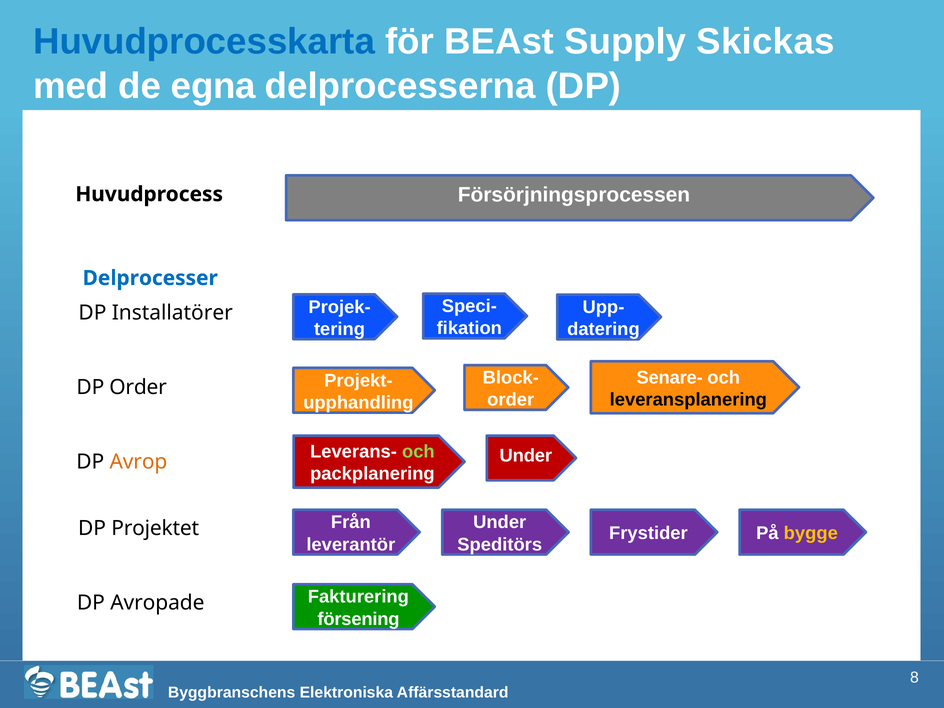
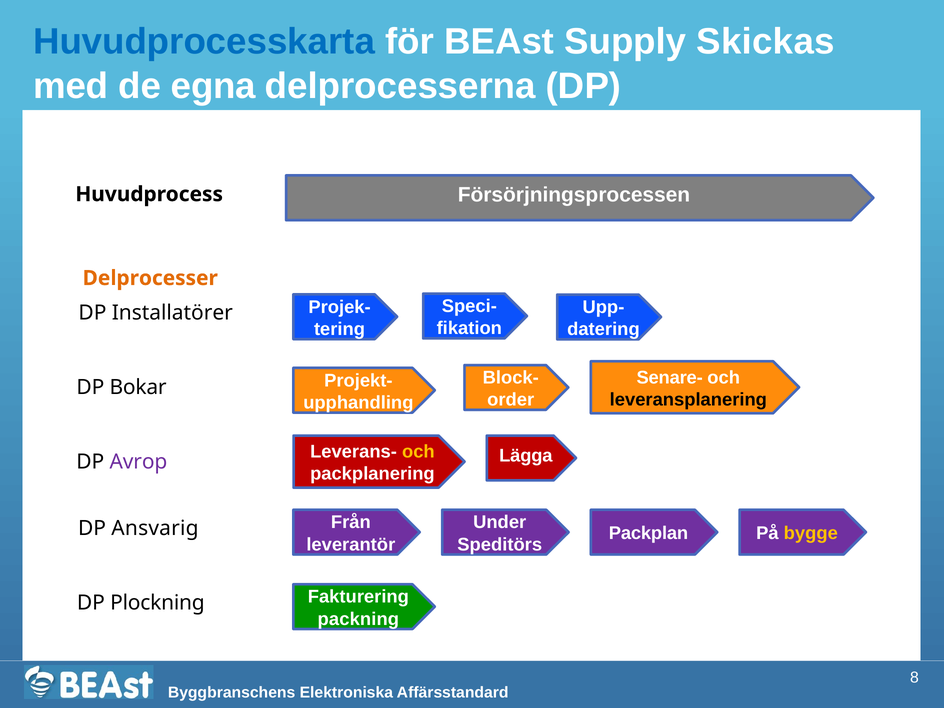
Delprocesser colour: blue -> orange
DP Order: Order -> Bokar
och at (418, 452) colour: light green -> yellow
Under at (526, 456): Under -> Lägga
Avrop colour: orange -> purple
Projektet: Projektet -> Ansvarig
Frystider: Frystider -> Packplan
Avropade: Avropade -> Plockning
försening: försening -> packning
